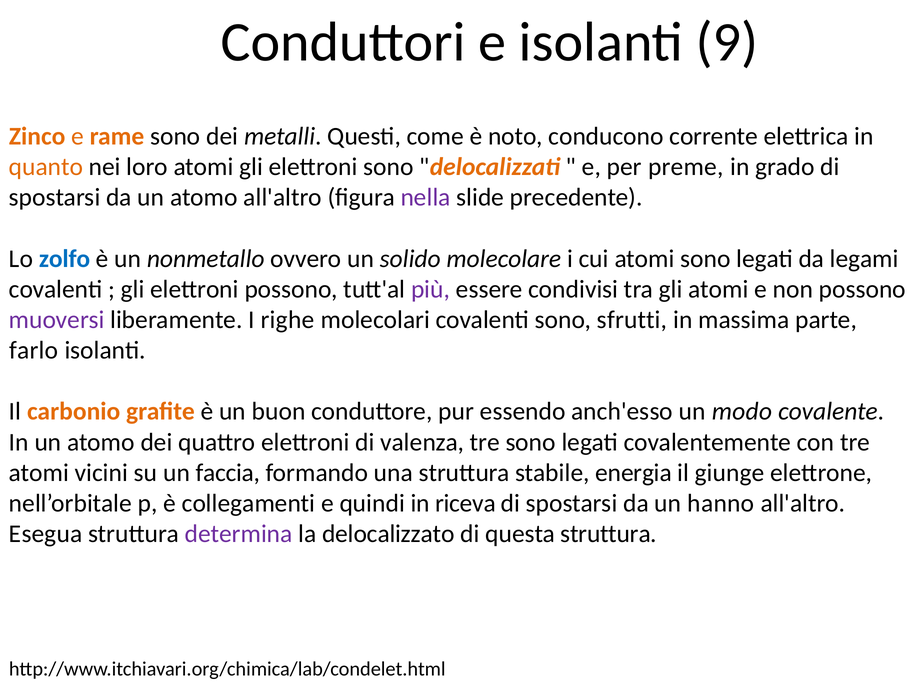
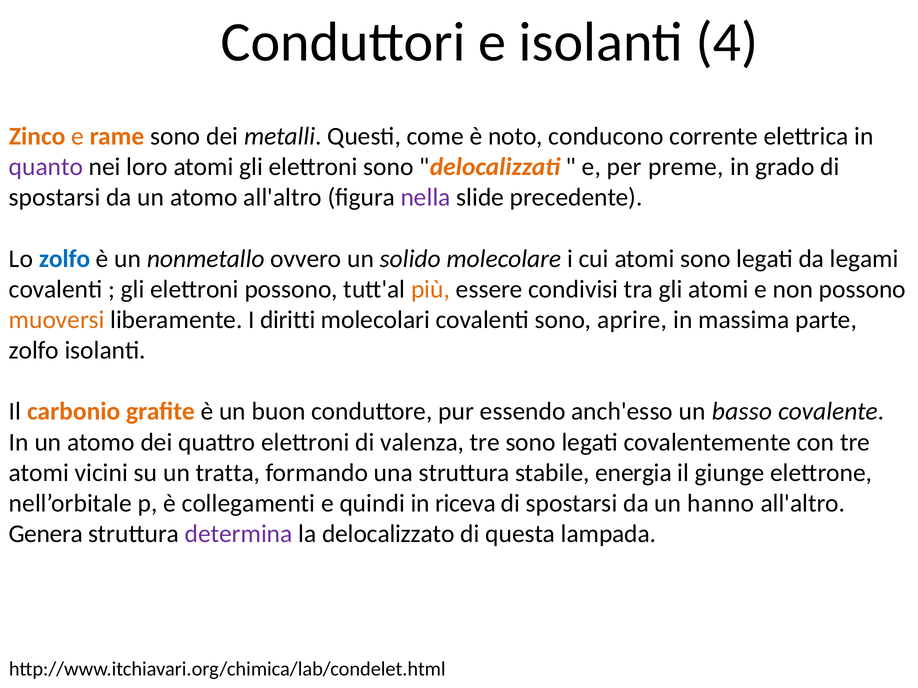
9: 9 -> 4
quanto colour: orange -> purple
più colour: purple -> orange
muoversi colour: purple -> orange
righe: righe -> diritti
sfrutti: sfrutti -> aprire
farlo at (34, 351): farlo -> zolfo
modo: modo -> basso
faccia: faccia -> tratta
Esegua: Esegua -> Genera
questa struttura: struttura -> lampada
